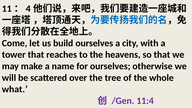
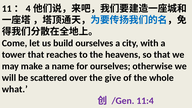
tree: tree -> give
